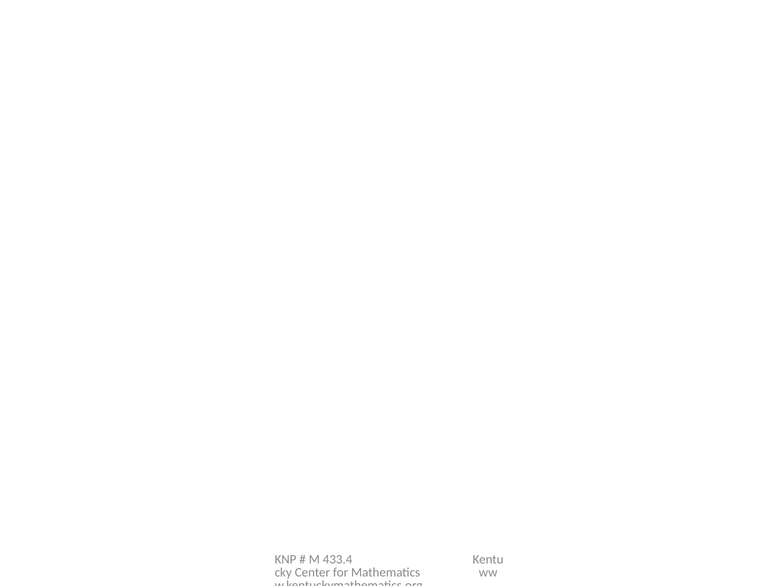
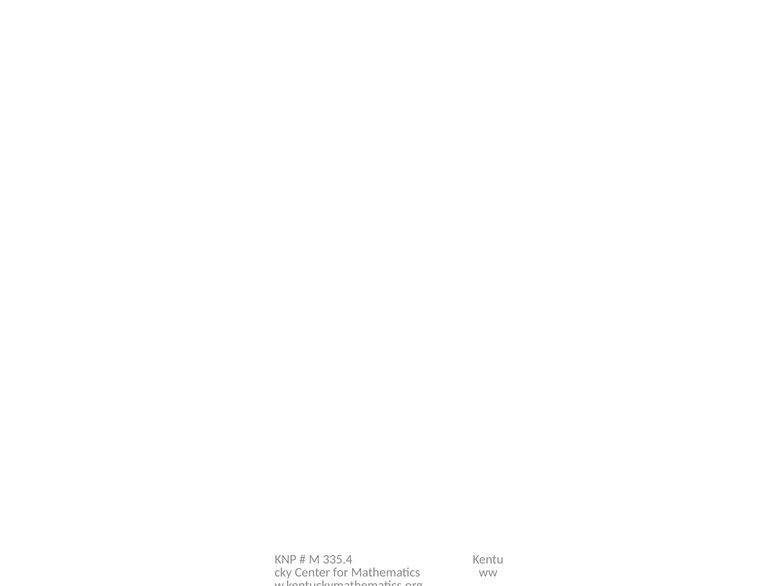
433.4: 433.4 -> 335.4
